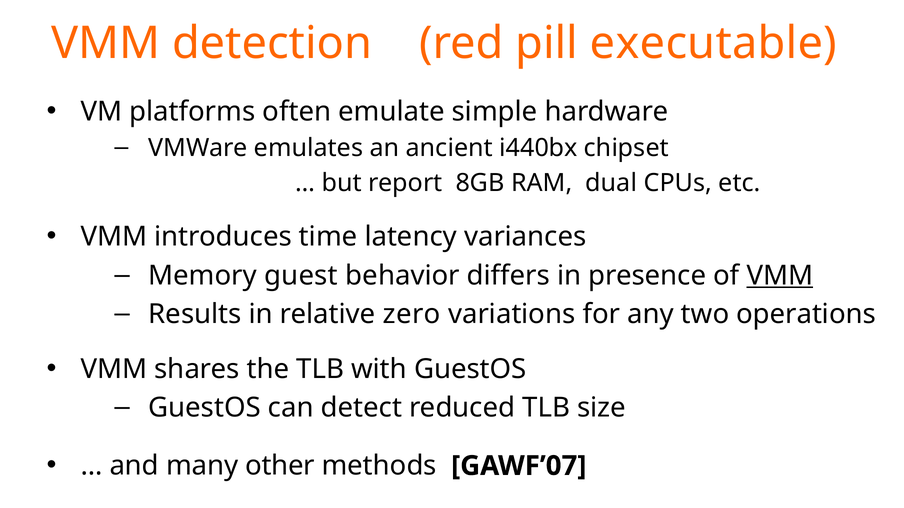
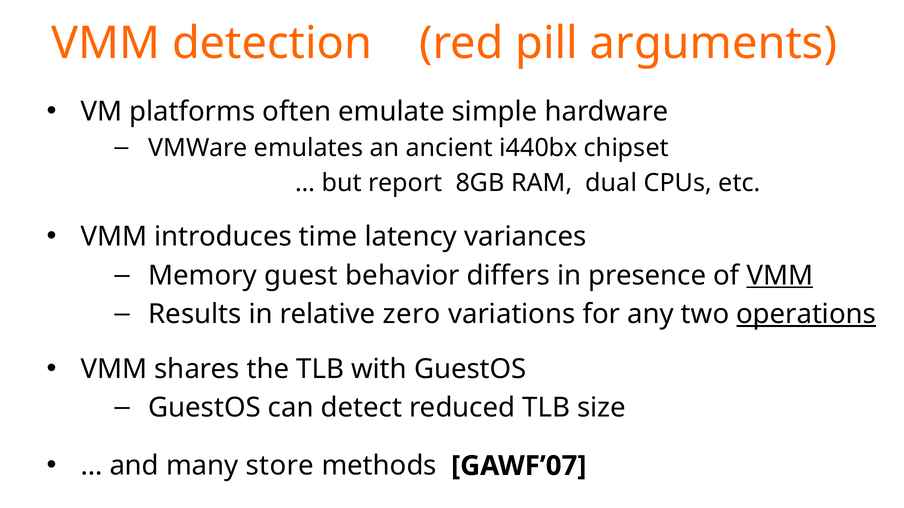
executable: executable -> arguments
operations underline: none -> present
other: other -> store
